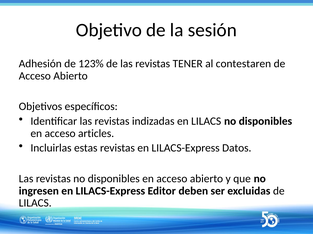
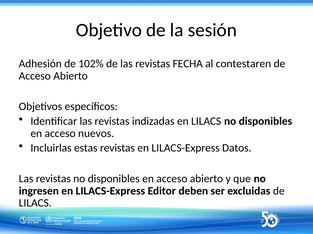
123%: 123% -> 102%
TENER: TENER -> FECHA
articles: articles -> nuevos
